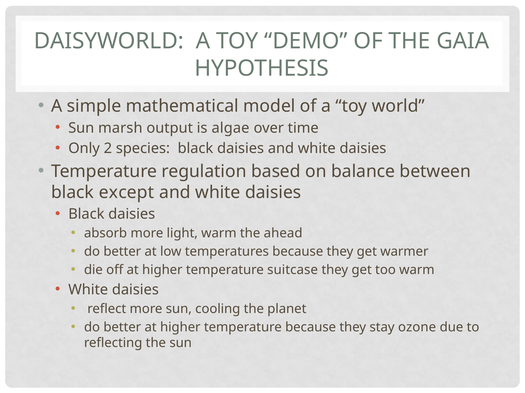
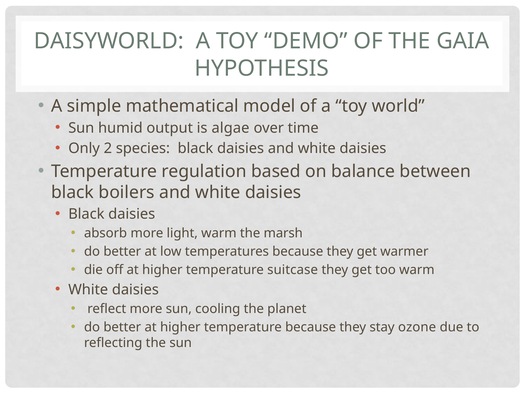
marsh: marsh -> humid
except: except -> boilers
ahead: ahead -> marsh
